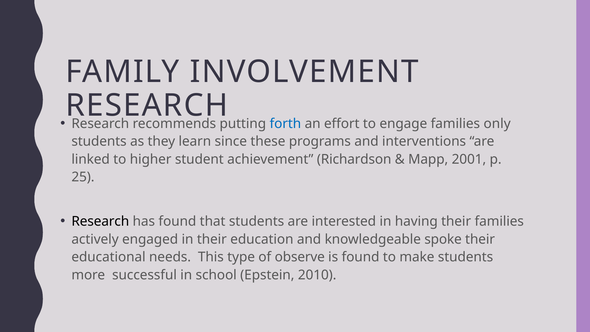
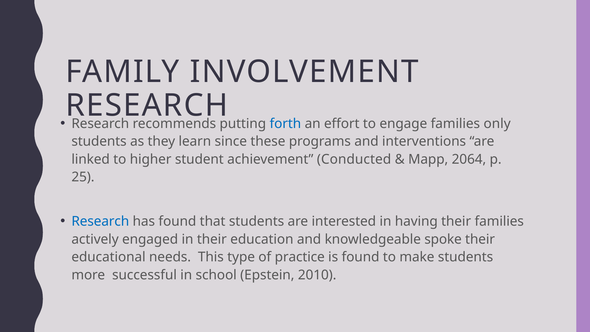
Richardson: Richardson -> Conducted
2001: 2001 -> 2064
Research at (100, 221) colour: black -> blue
observe: observe -> practice
